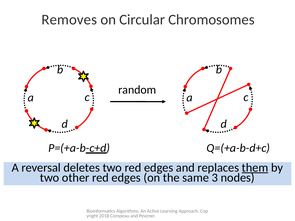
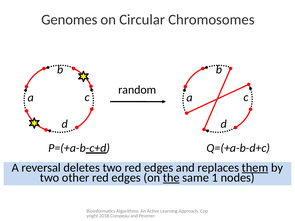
Removes: Removes -> Genomes
the underline: none -> present
3: 3 -> 1
